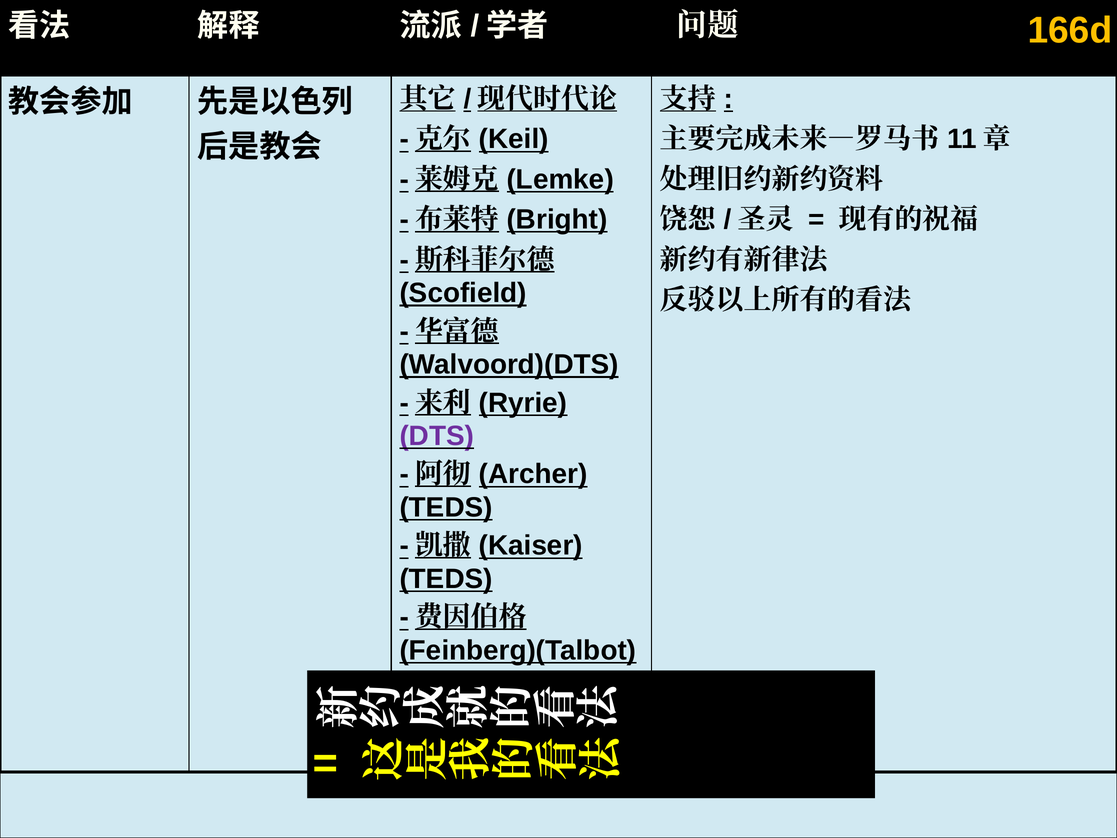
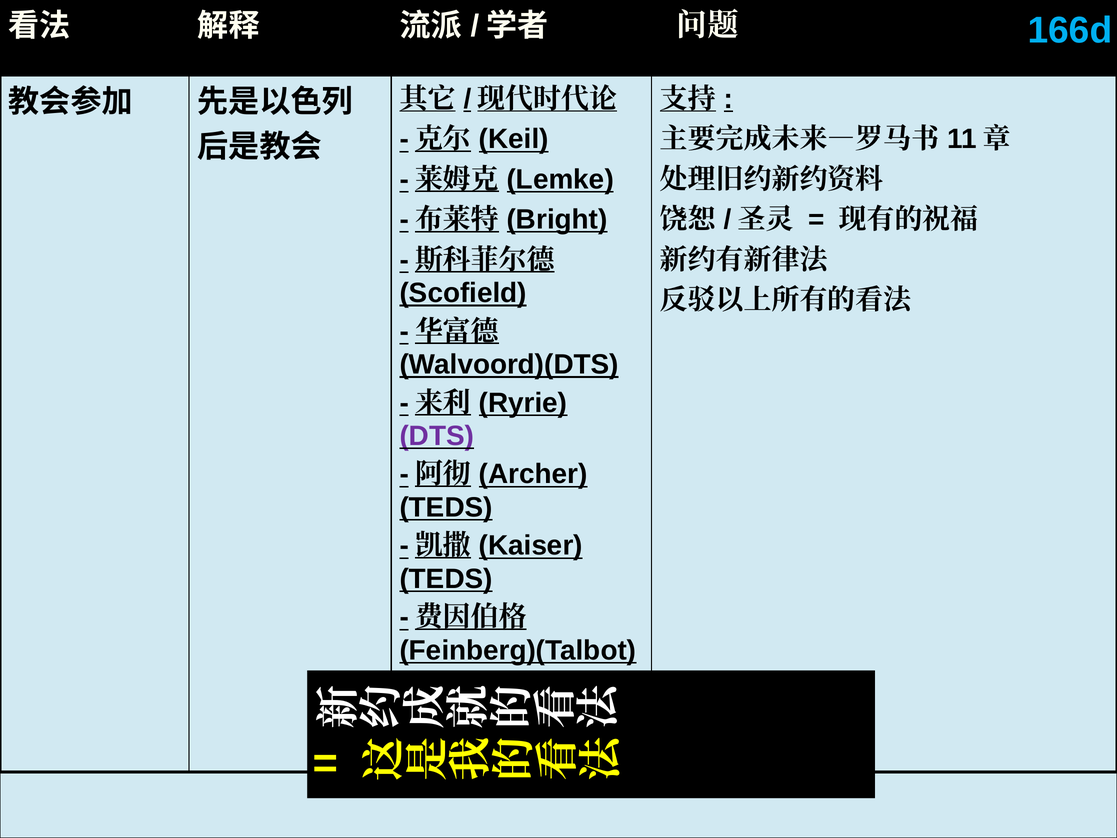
166d colour: yellow -> light blue
